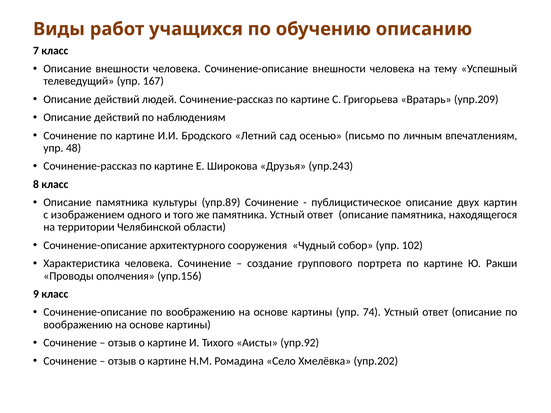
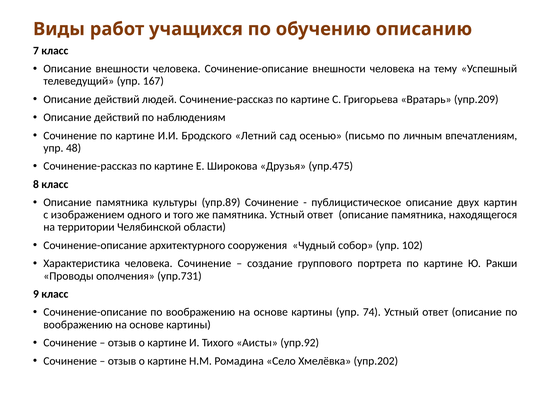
упр.243: упр.243 -> упр.475
упр.156: упр.156 -> упр.731
